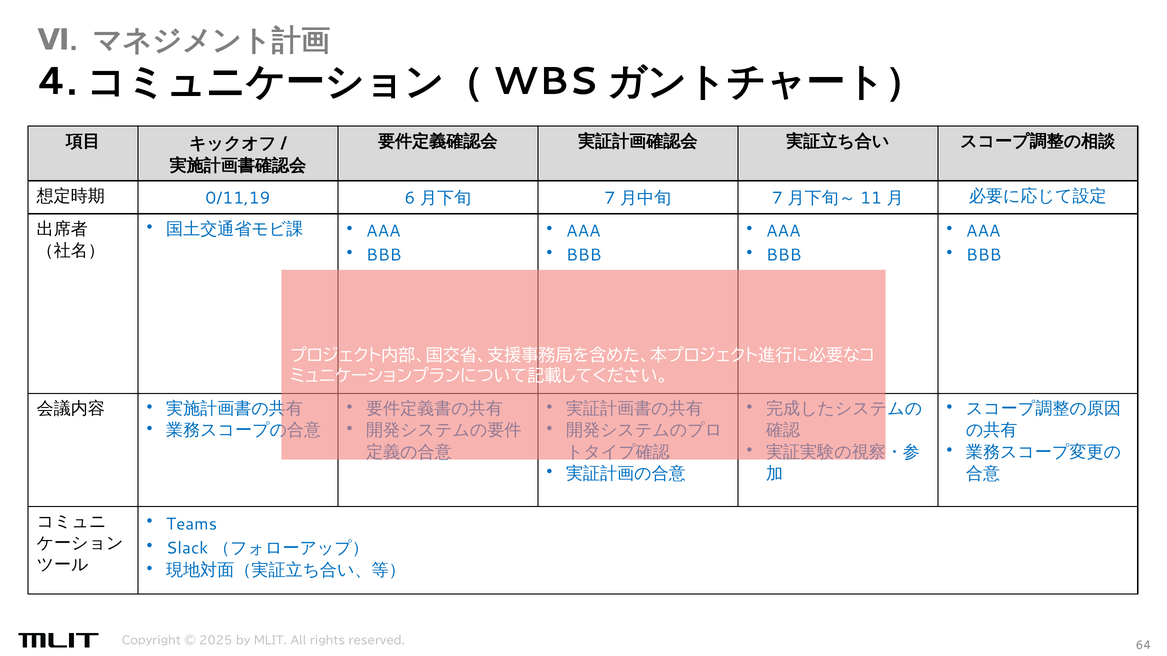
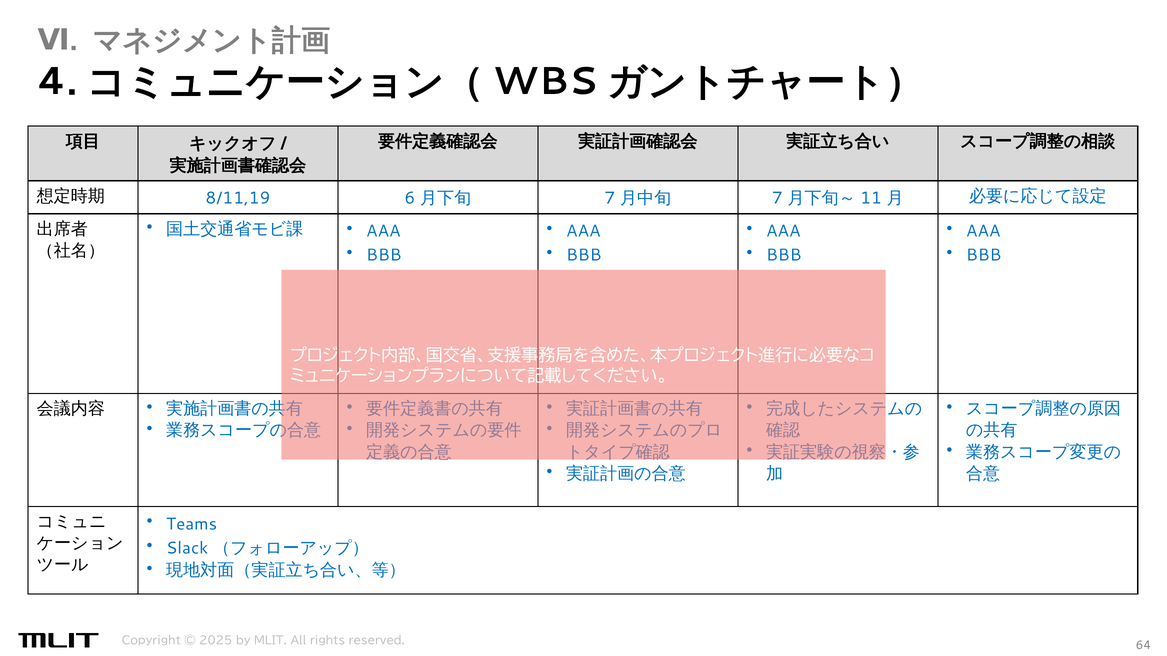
0/11,19: 0/11,19 -> 8/11,19
